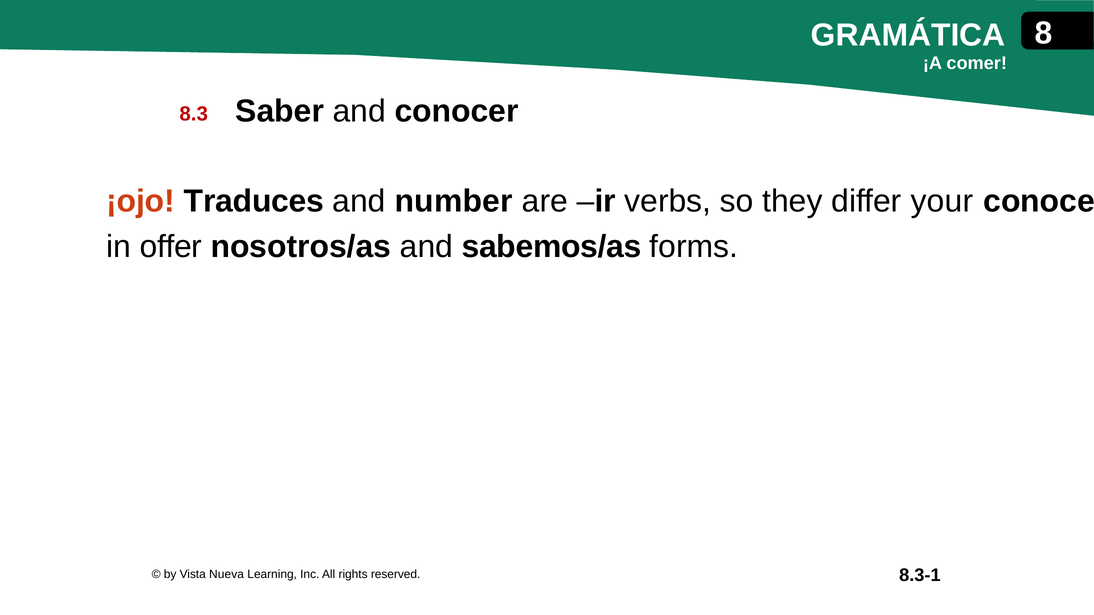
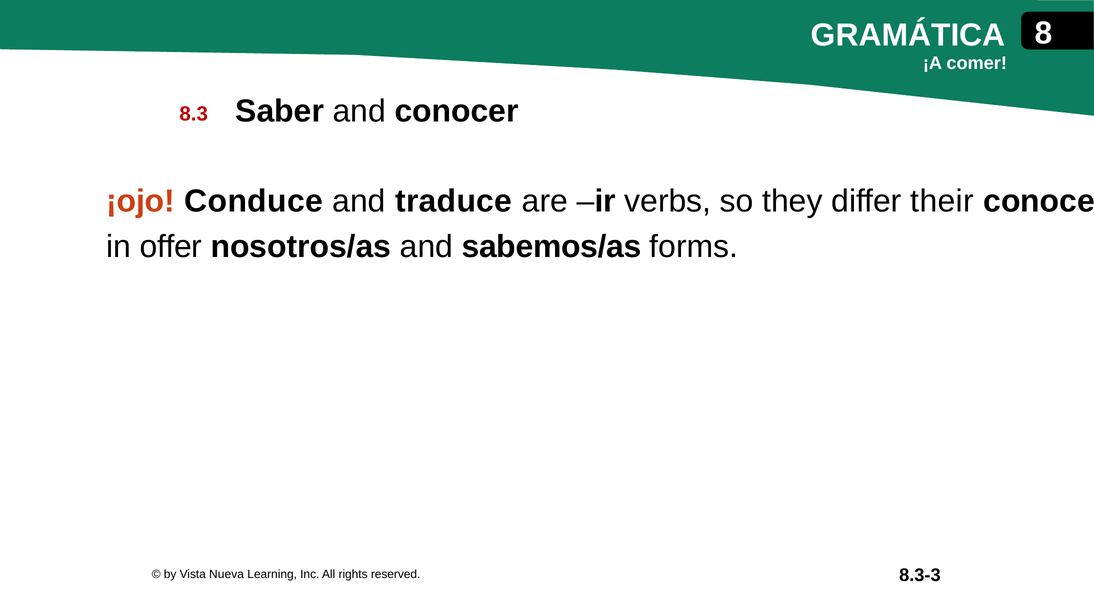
Traduces: Traduces -> Conduce
number: number -> traduce
your: your -> their
8.3-1: 8.3-1 -> 8.3-3
